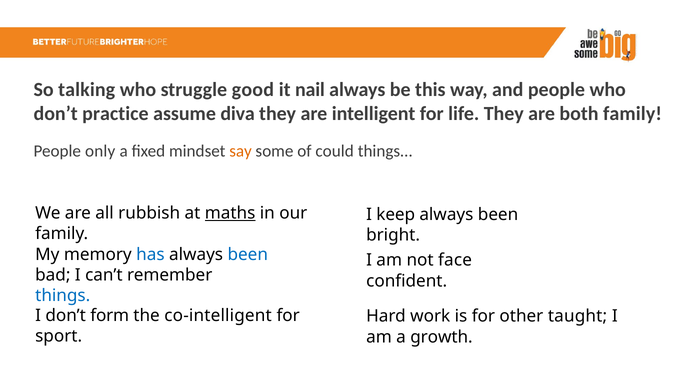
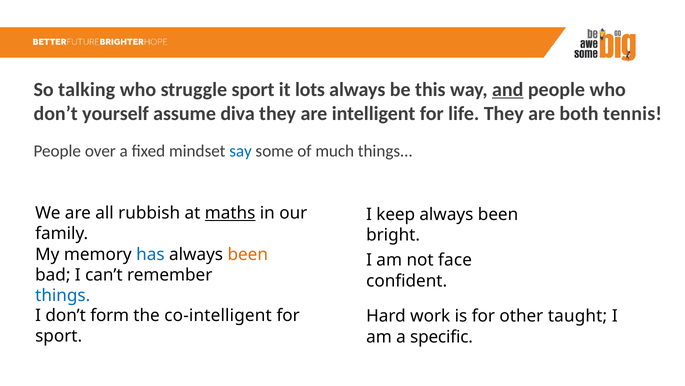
struggle good: good -> sport
nail: nail -> lots
and underline: none -> present
practice: practice -> yourself
both family: family -> tennis
only: only -> over
say colour: orange -> blue
could: could -> much
been at (248, 254) colour: blue -> orange
growth: growth -> specific
